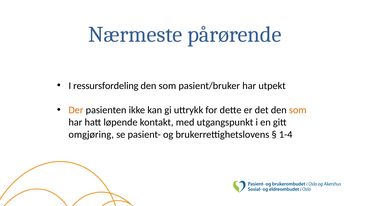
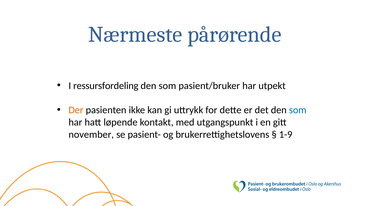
som at (298, 110) colour: orange -> blue
omgjøring: omgjøring -> november
1-4: 1-4 -> 1-9
